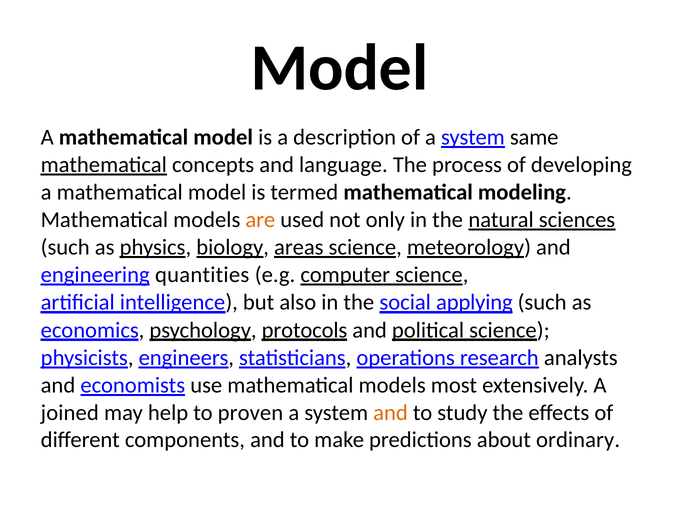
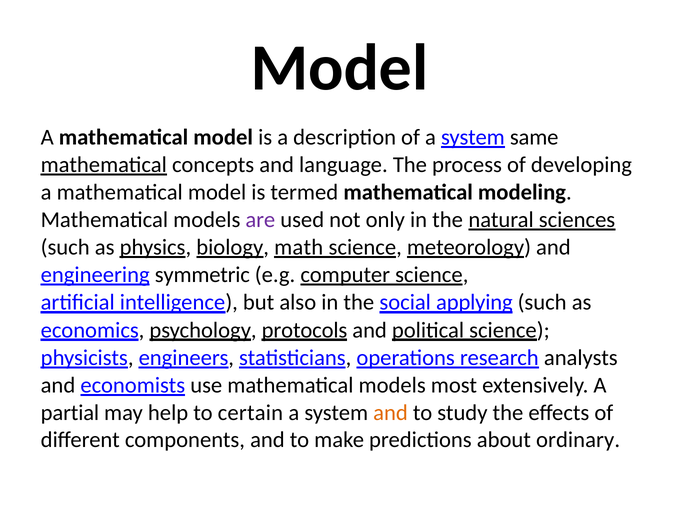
are colour: orange -> purple
areas: areas -> math
quantities: quantities -> symmetric
joined: joined -> partial
proven: proven -> certain
